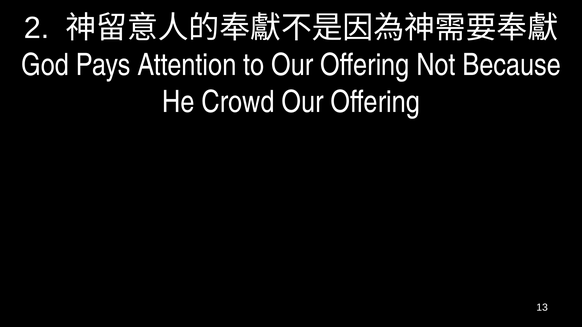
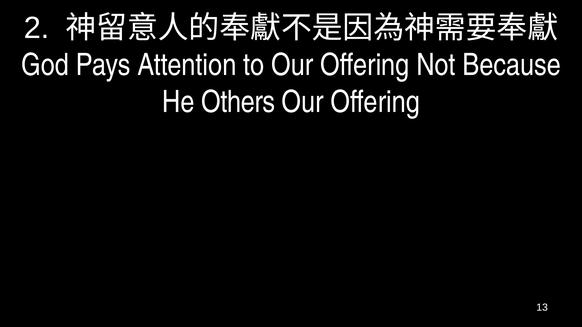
Crowd: Crowd -> Others
